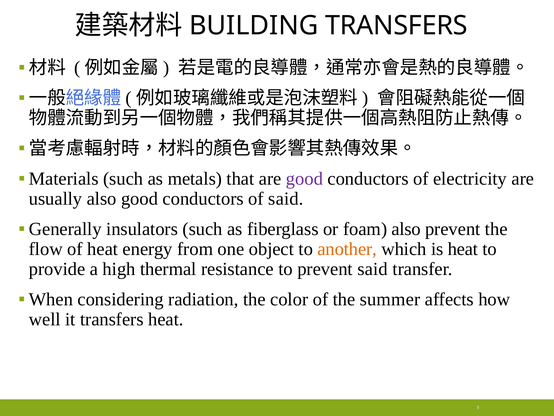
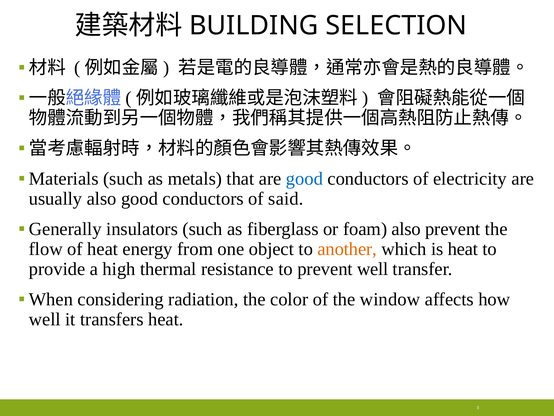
TRANSFERS at (396, 26): TRANSFERS -> SELECTION
good at (304, 179) colour: purple -> blue
prevent said: said -> well
summer: summer -> window
